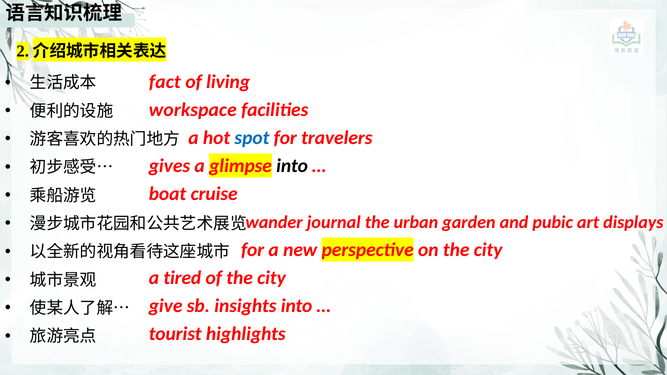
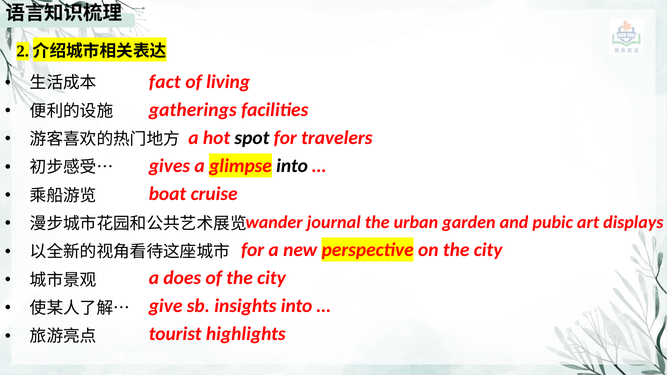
workspace: workspace -> gatherings
spot colour: blue -> black
tired: tired -> does
